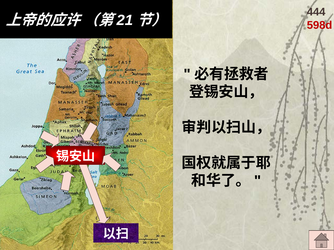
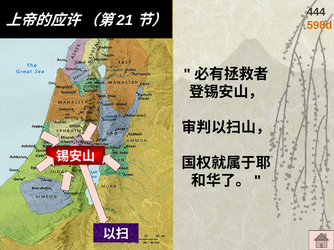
598d colour: red -> orange
